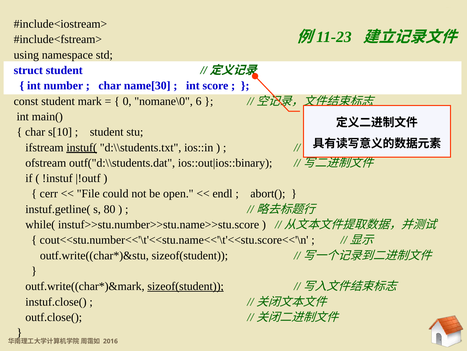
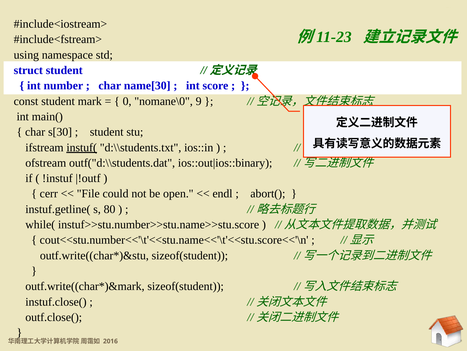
6: 6 -> 9
s[10: s[10 -> s[30
sizeof(student at (186, 286) underline: present -> none
